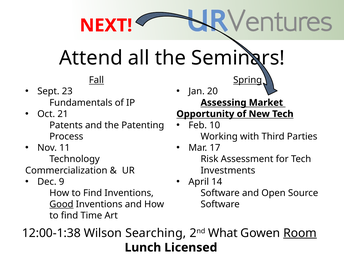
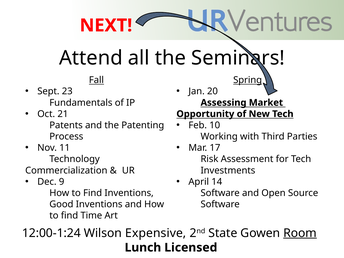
Good underline: present -> none
12:00-1:38: 12:00-1:38 -> 12:00-1:24
Searching: Searching -> Expensive
What: What -> State
